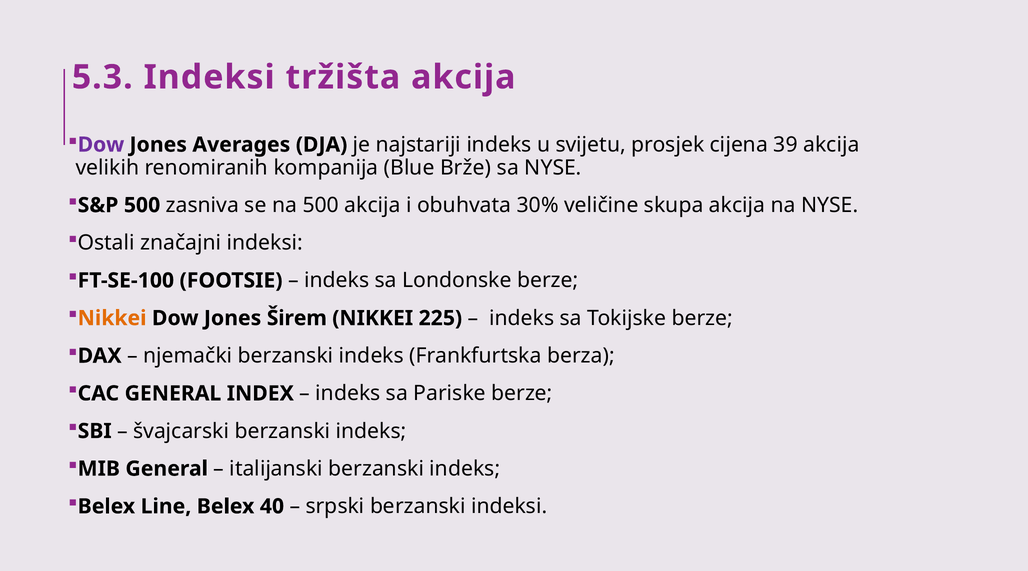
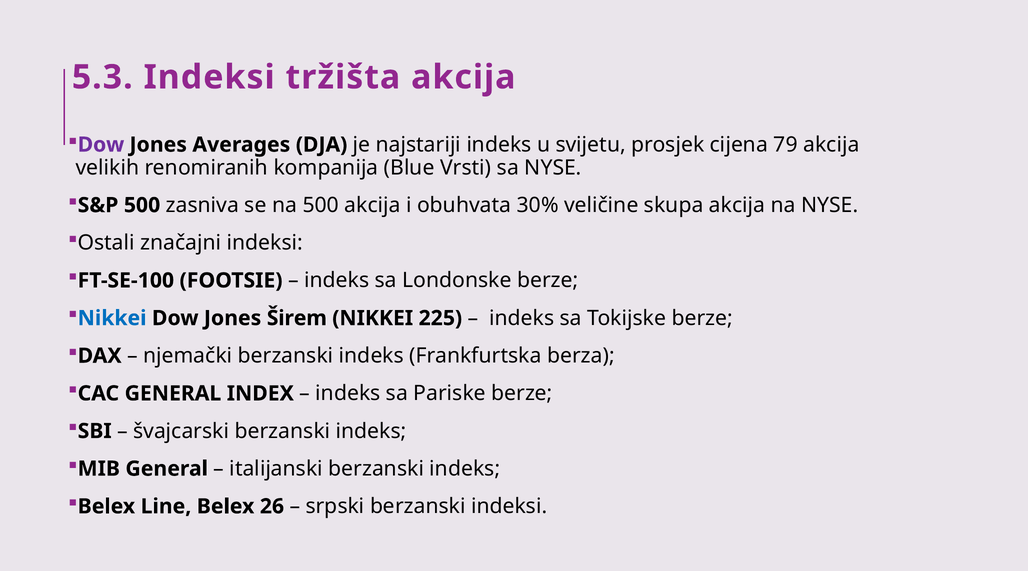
39: 39 -> 79
Brže: Brže -> Vrsti
Nikkei at (112, 318) colour: orange -> blue
40: 40 -> 26
